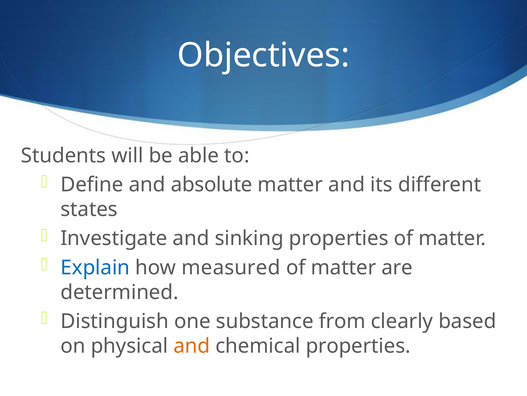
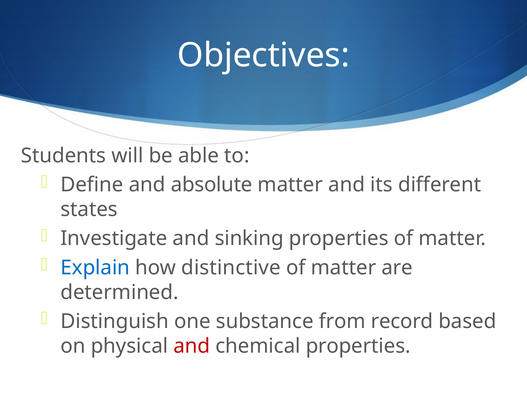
measured: measured -> distinctive
clearly: clearly -> record
and at (192, 345) colour: orange -> red
